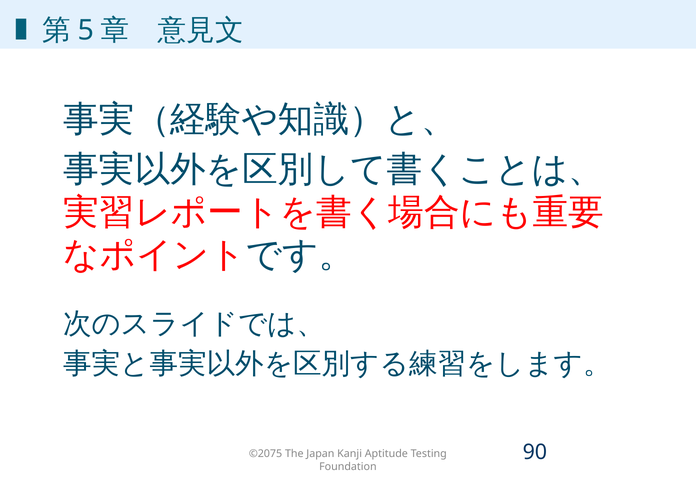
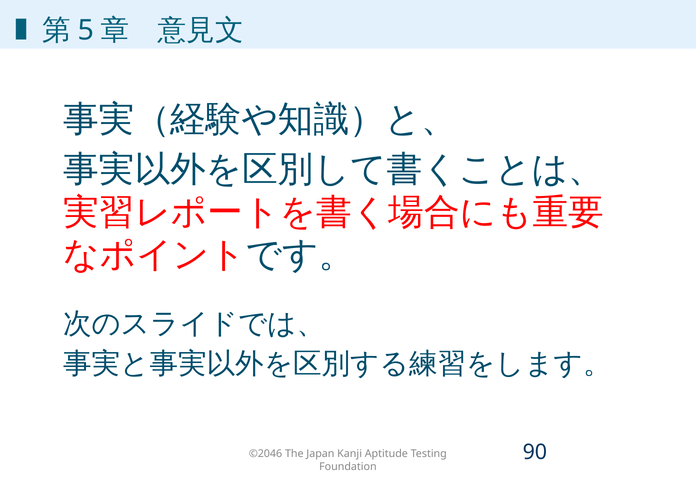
©2075: ©2075 -> ©2046
